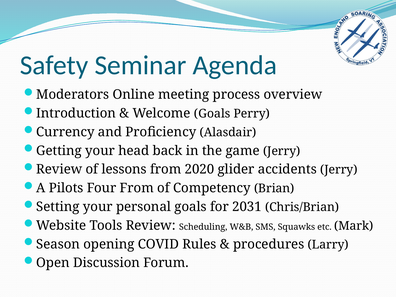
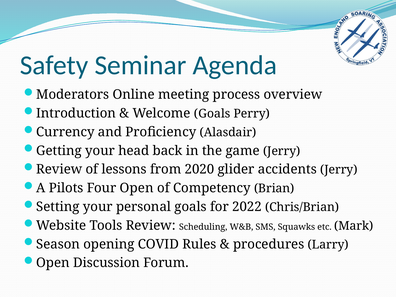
Four From: From -> Open
2031: 2031 -> 2022
